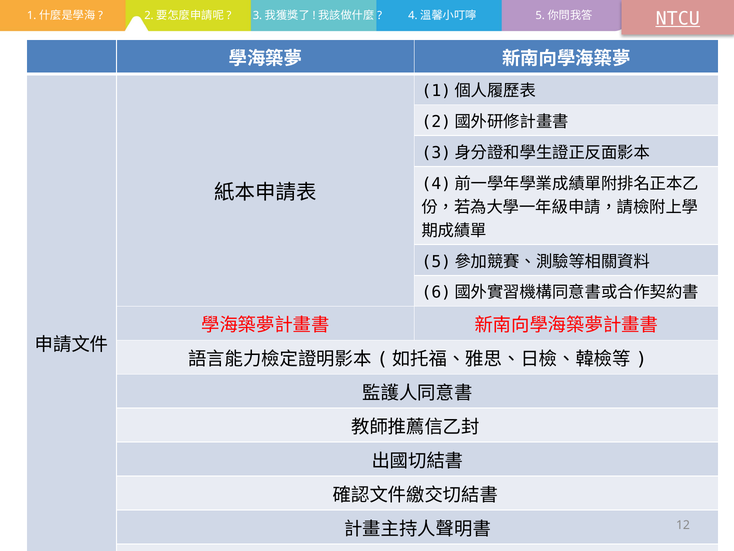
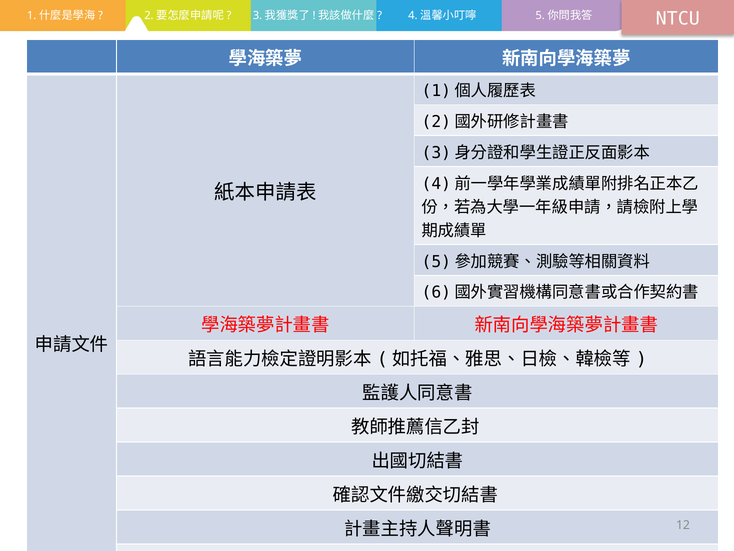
NTCU underline: present -> none
